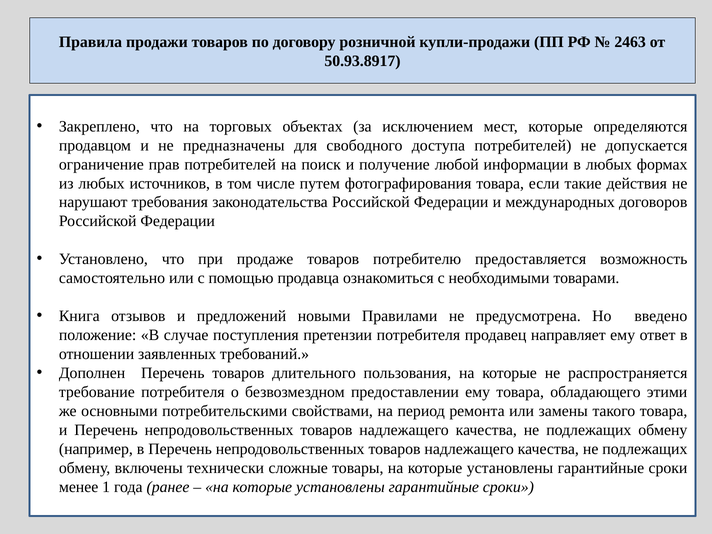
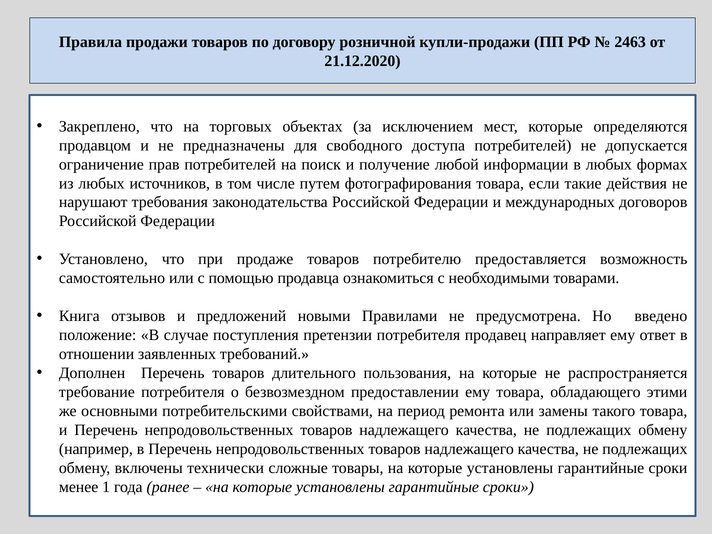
50.93.8917: 50.93.8917 -> 21.12.2020
